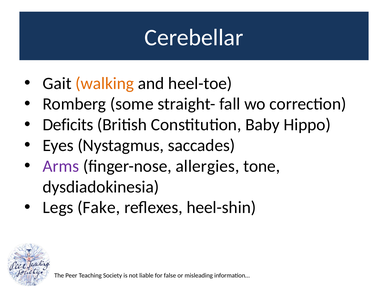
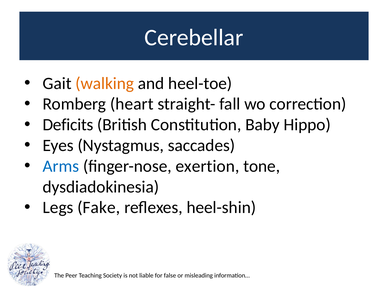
some: some -> heart
Arms colour: purple -> blue
allergies: allergies -> exertion
